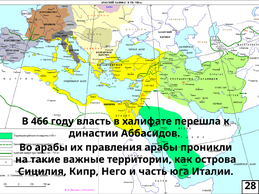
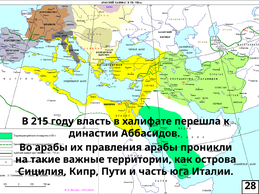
466: 466 -> 215
Него: Него -> Пути
